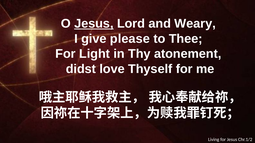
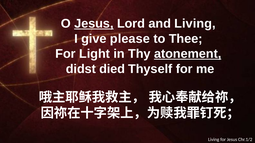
and Weary: Weary -> Living
atonement underline: none -> present
love: love -> died
